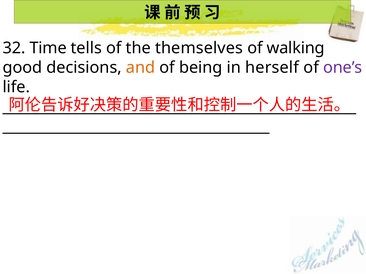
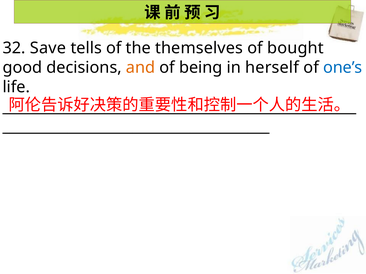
Time: Time -> Save
walking: walking -> bought
one’s colour: purple -> blue
